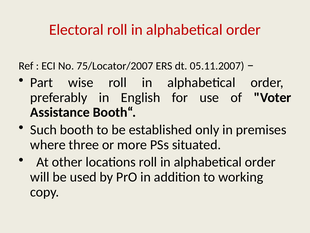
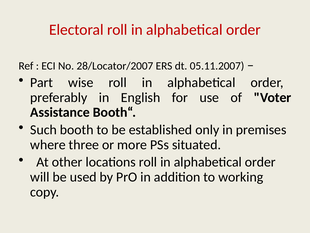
75/Locator/2007: 75/Locator/2007 -> 28/Locator/2007
